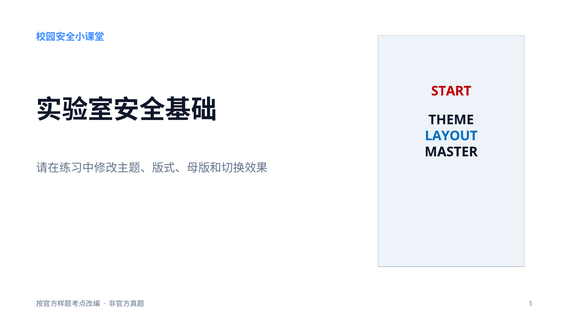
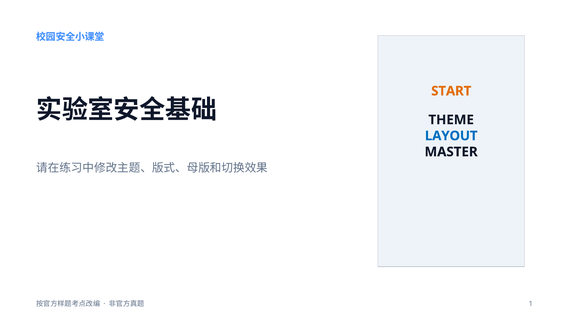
START colour: red -> orange
